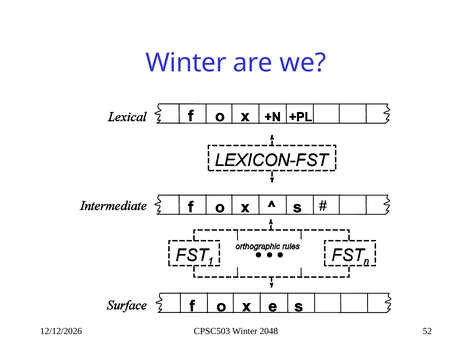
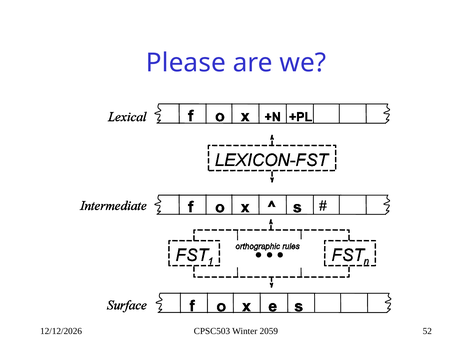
Winter at (186, 63): Winter -> Please
2048: 2048 -> 2059
